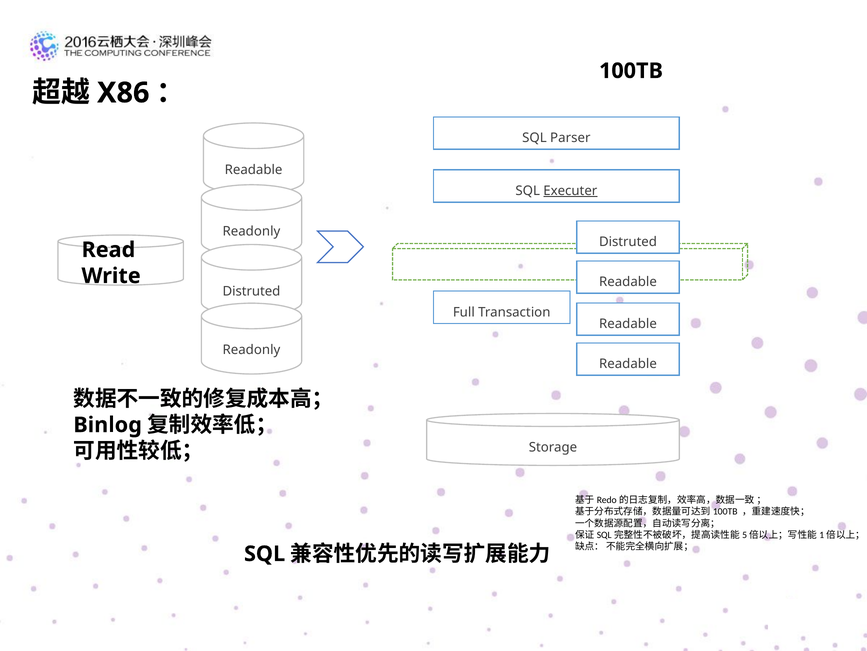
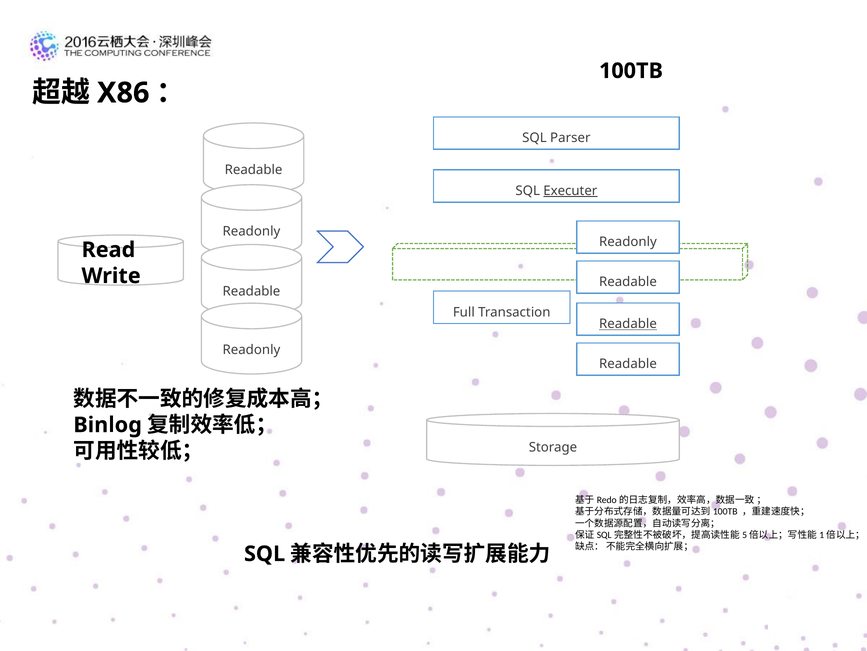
Distruted at (628, 242): Distruted -> Readonly
Distruted at (252, 291): Distruted -> Readable
Readable at (628, 324) underline: none -> present
